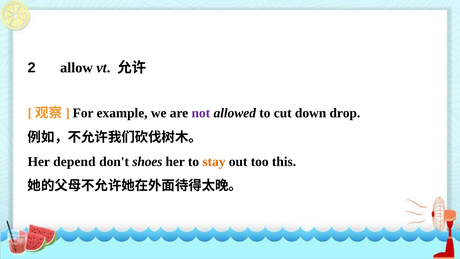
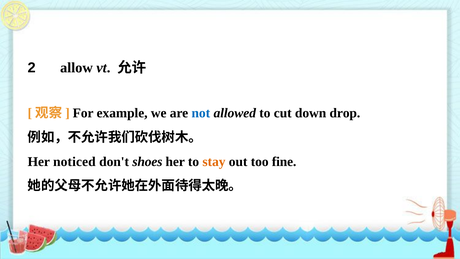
not colour: purple -> blue
depend: depend -> noticed
this: this -> fine
